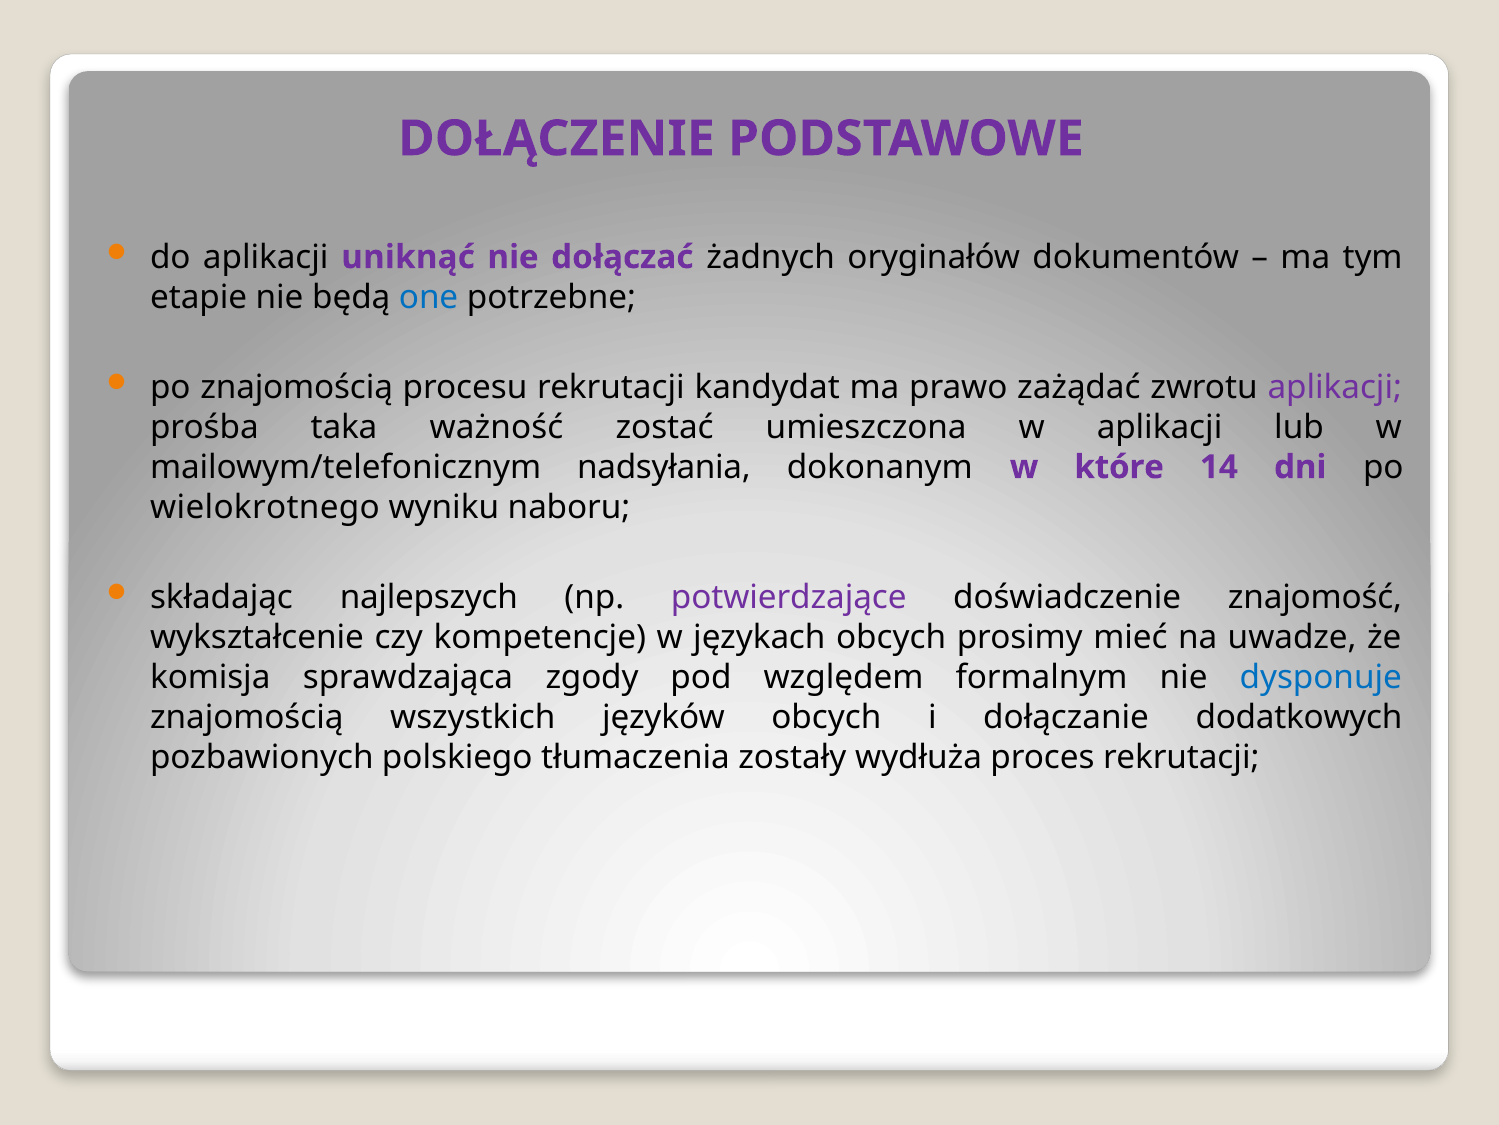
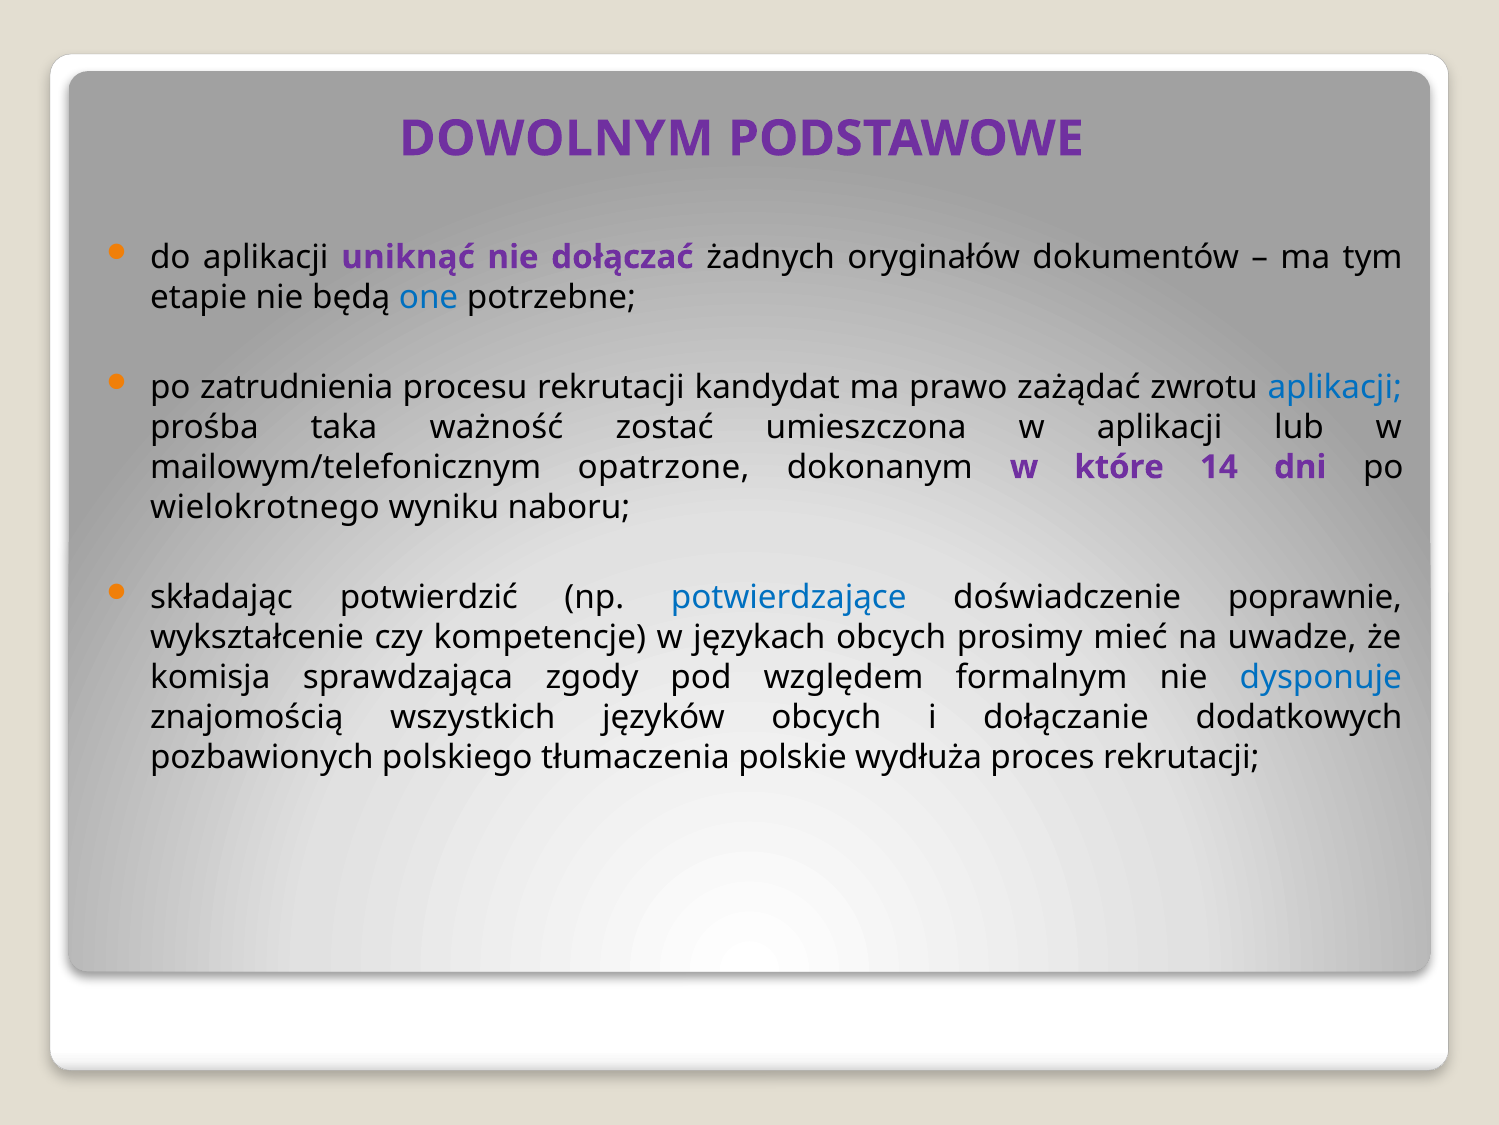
DOŁĄCZENIE: DOŁĄCZENIE -> DOWOLNYM
po znajomością: znajomością -> zatrudnienia
aplikacji at (1335, 387) colour: purple -> blue
nadsyłania: nadsyłania -> opatrzone
najlepszych: najlepszych -> potwierdzić
potwierdzające colour: purple -> blue
znajomość: znajomość -> poprawnie
zostały: zostały -> polskie
